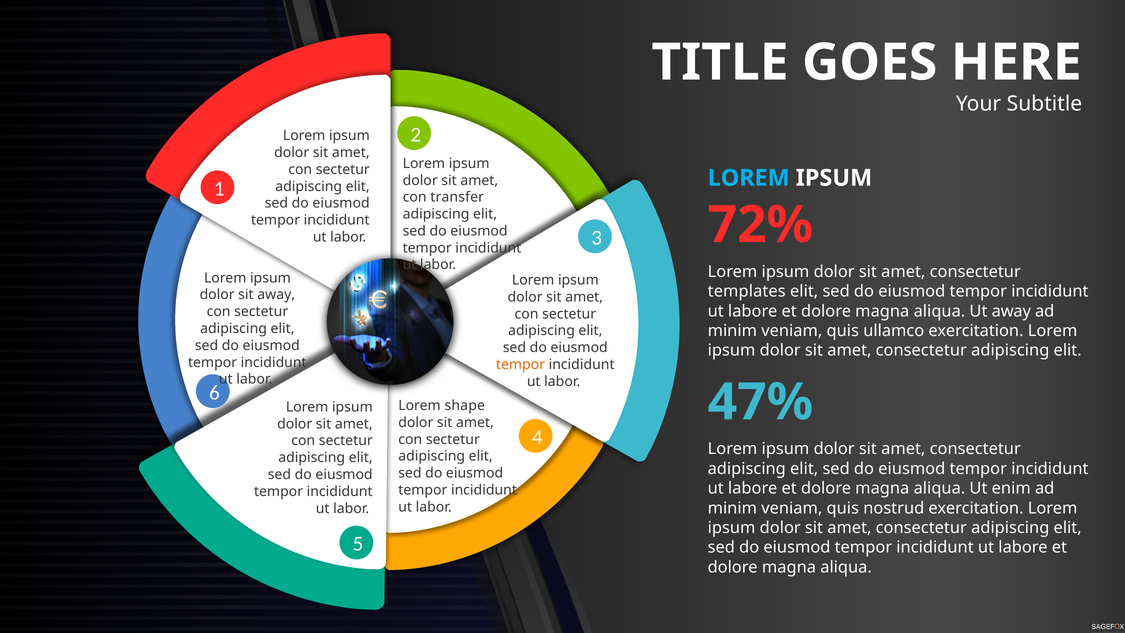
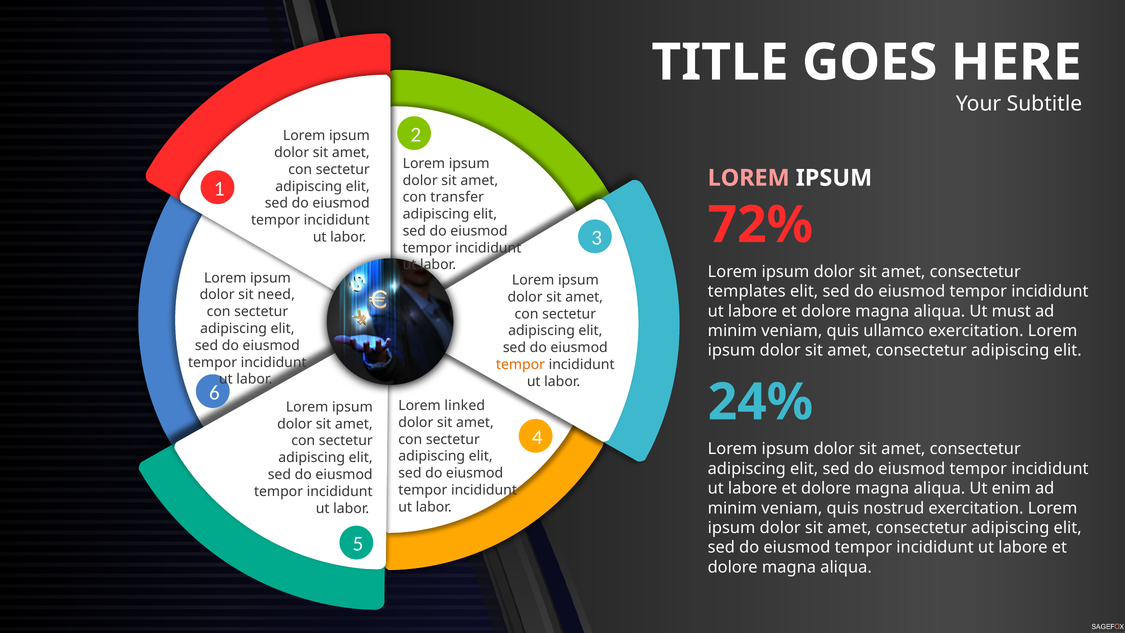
LOREM at (749, 178) colour: light blue -> pink
sit away: away -> need
Ut away: away -> must
47%: 47% -> 24%
shape: shape -> linked
